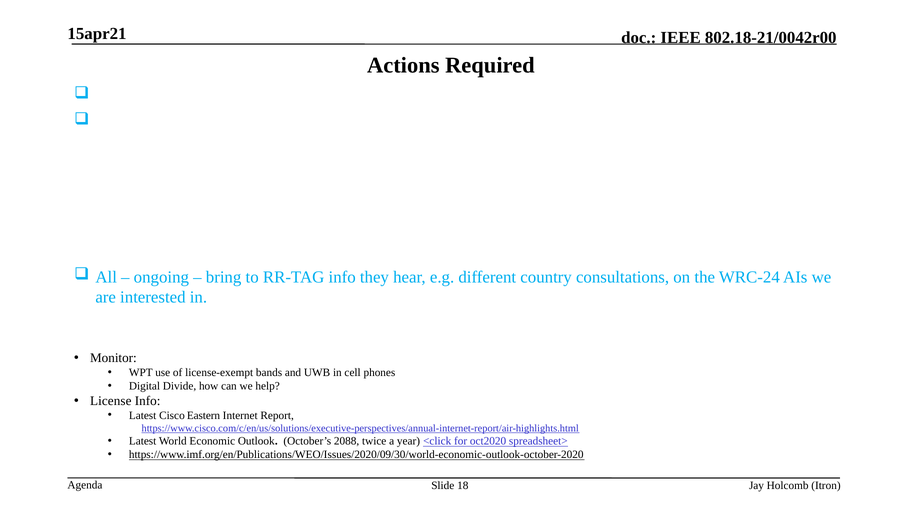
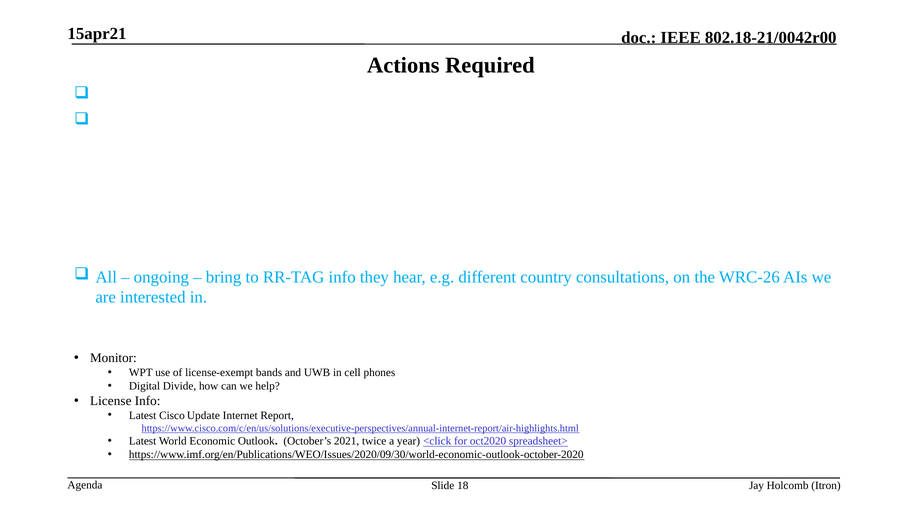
WRC-24: WRC-24 -> WRC-26
Eastern: Eastern -> Update
2088: 2088 -> 2021
